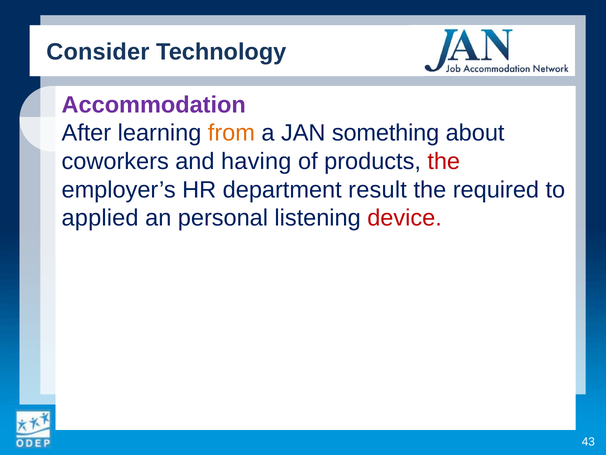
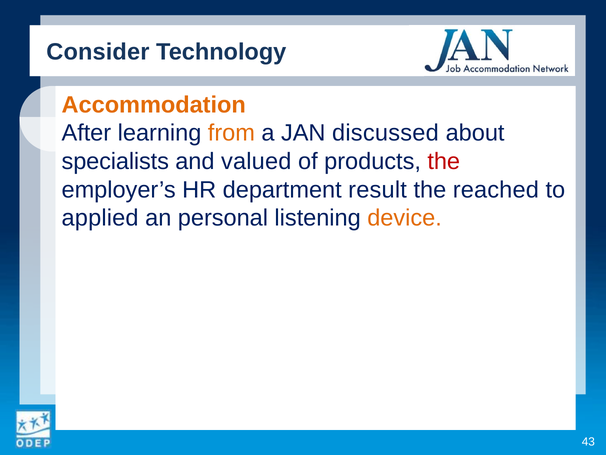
Accommodation colour: purple -> orange
something: something -> discussed
coworkers: coworkers -> specialists
having: having -> valued
required: required -> reached
device colour: red -> orange
